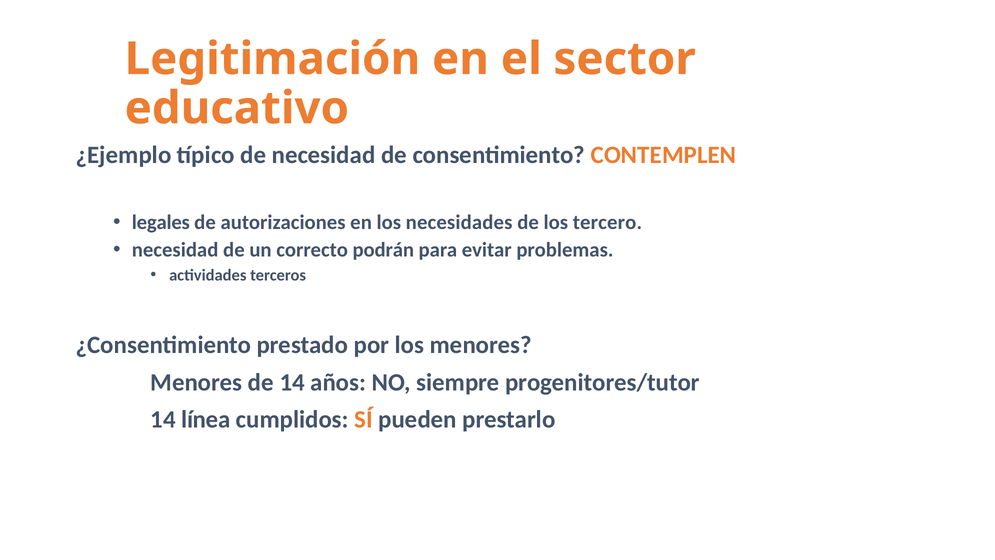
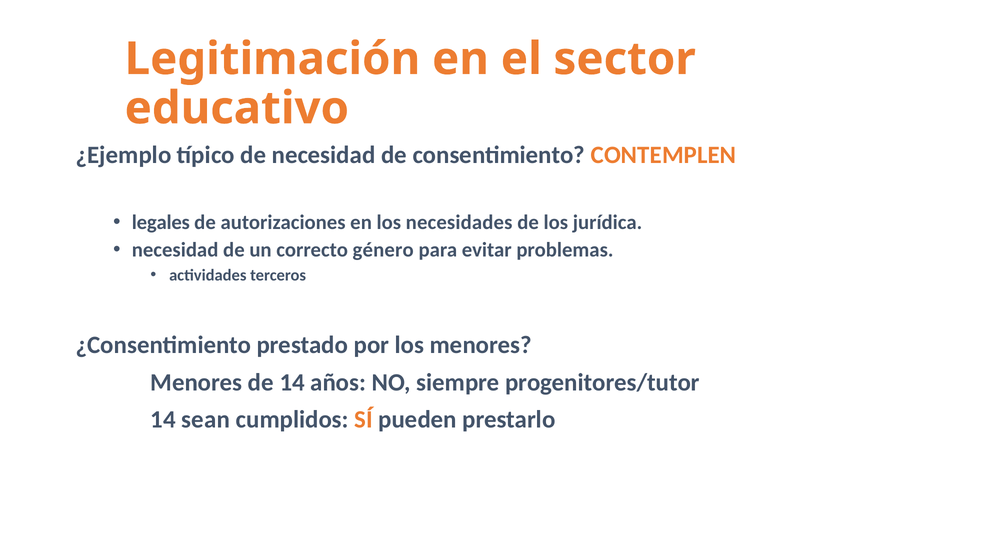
tercero: tercero -> jurídica
podrán: podrán -> género
línea: línea -> sean
